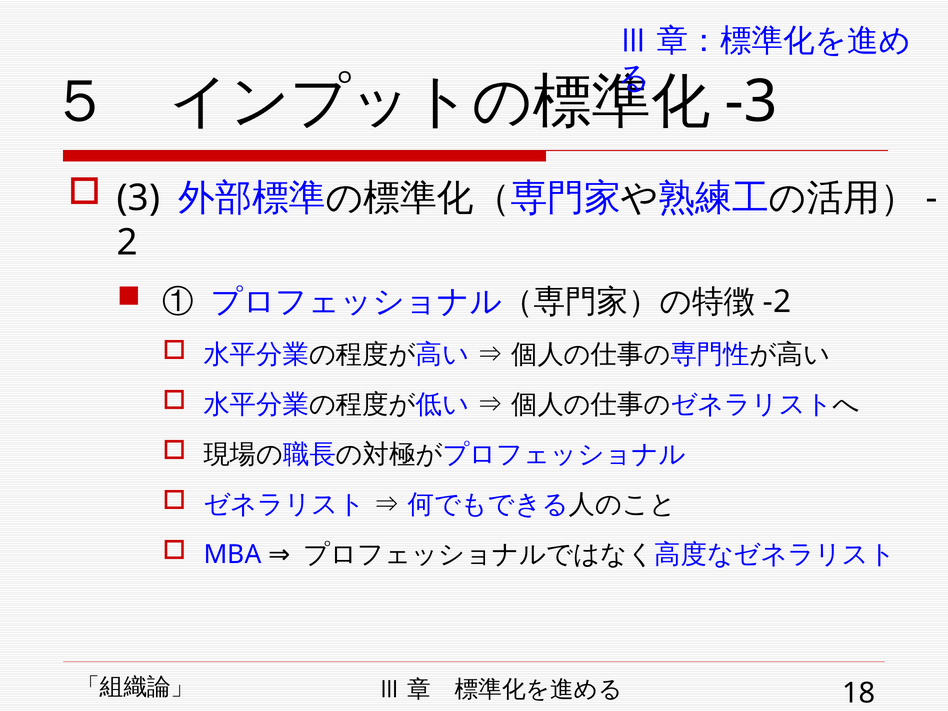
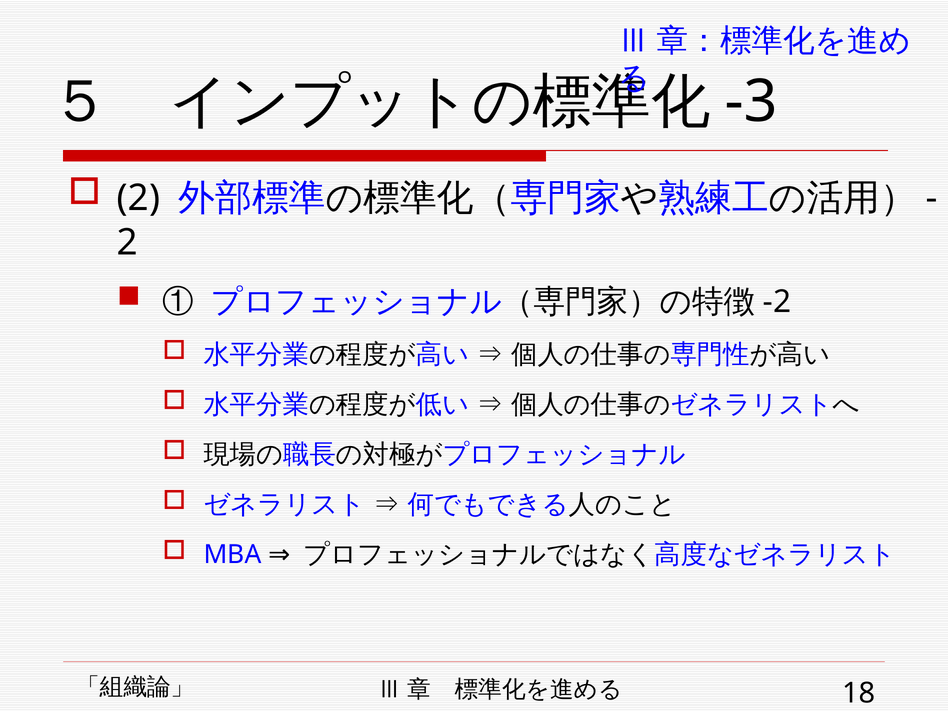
3 at (139, 198): 3 -> 2
